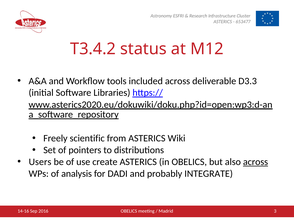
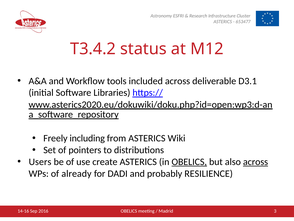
D3.3: D3.3 -> D3.1
scientific: scientific -> including
OBELICS at (189, 162) underline: none -> present
analysis: analysis -> already
INTEGRATE: INTEGRATE -> RESILIENCE
